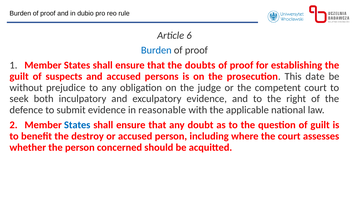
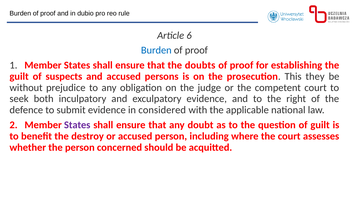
date: date -> they
reasonable: reasonable -> considered
States at (77, 125) colour: blue -> purple
